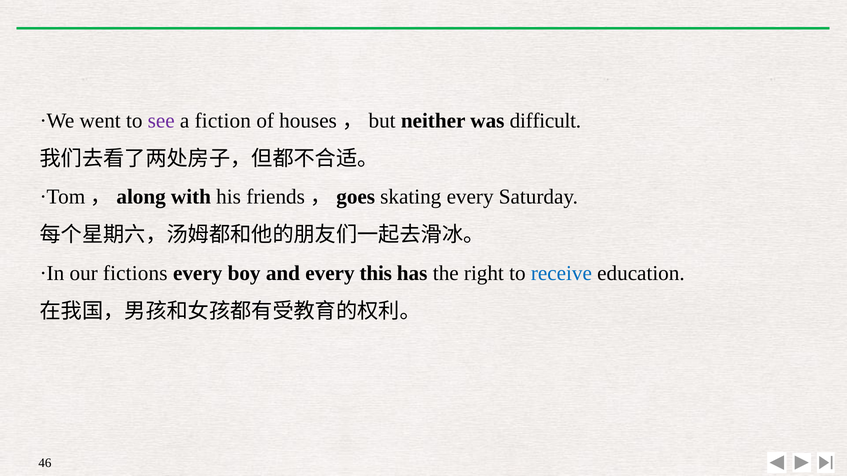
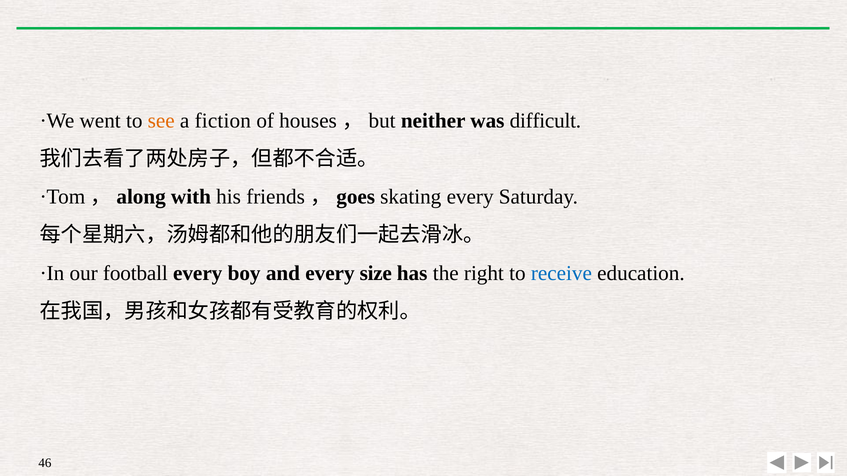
see colour: purple -> orange
fictions: fictions -> football
this: this -> size
